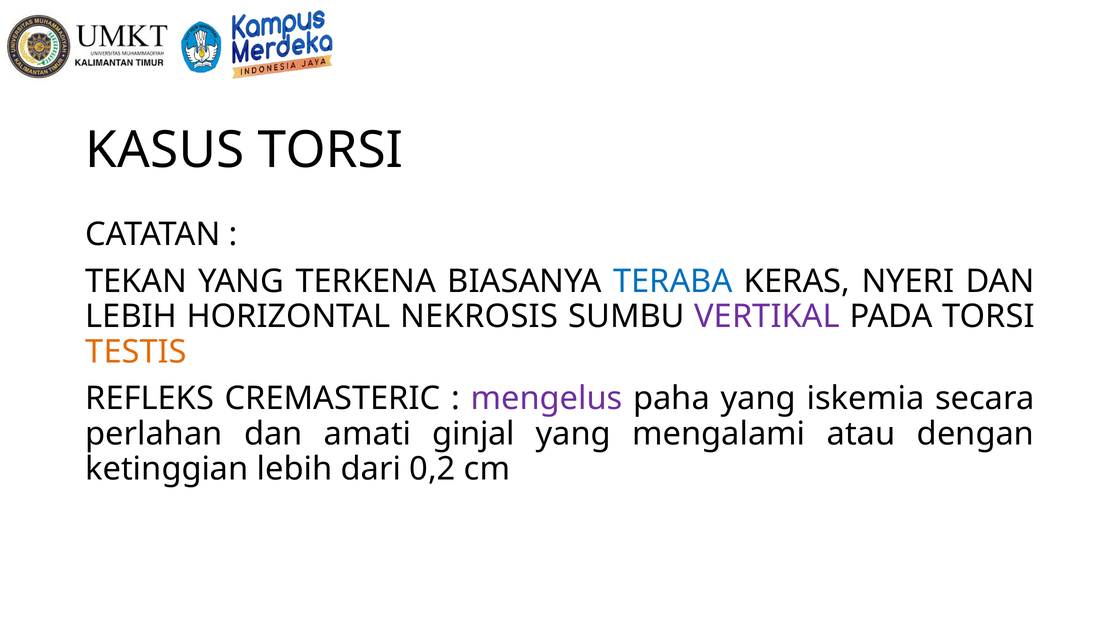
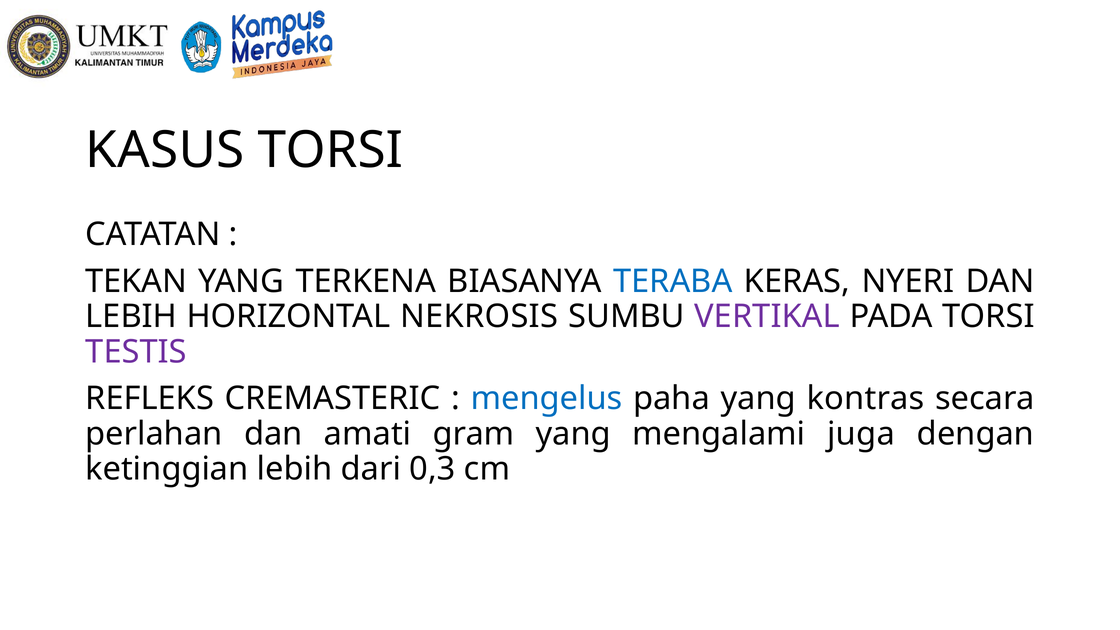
TESTIS colour: orange -> purple
mengelus colour: purple -> blue
iskemia: iskemia -> kontras
ginjal: ginjal -> gram
atau: atau -> juga
0,2: 0,2 -> 0,3
